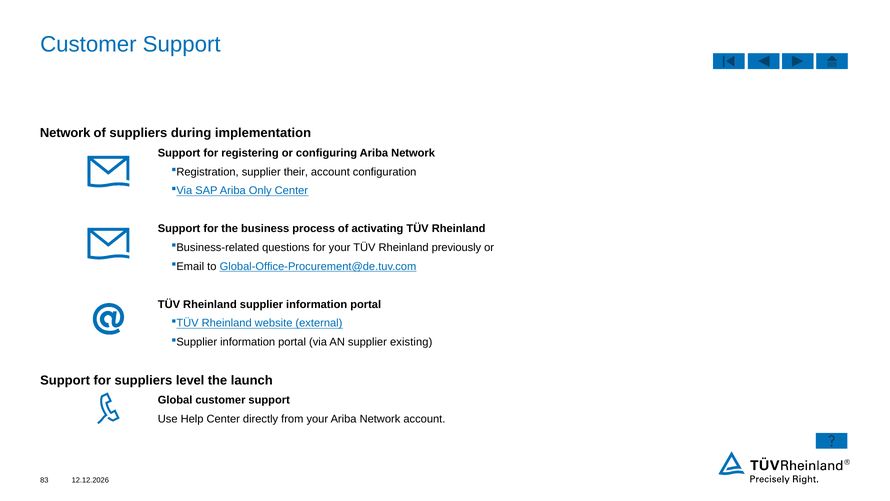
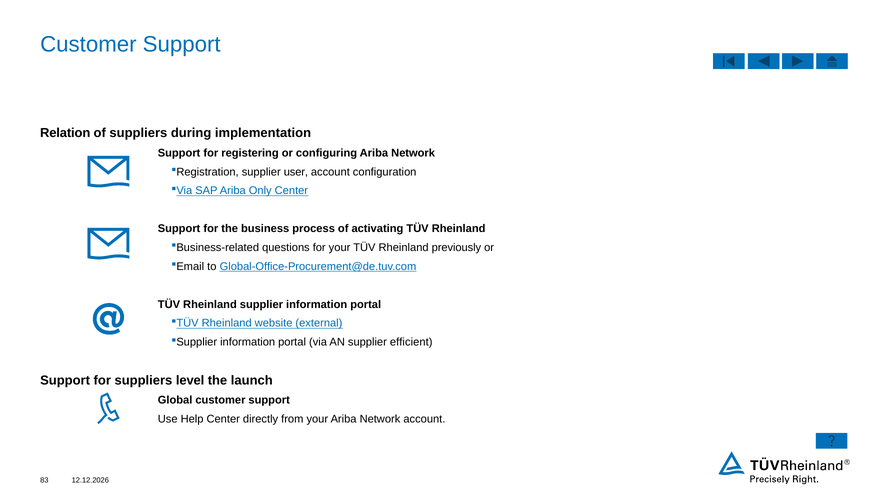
Network at (65, 133): Network -> Relation
their: their -> user
existing: existing -> efficient
